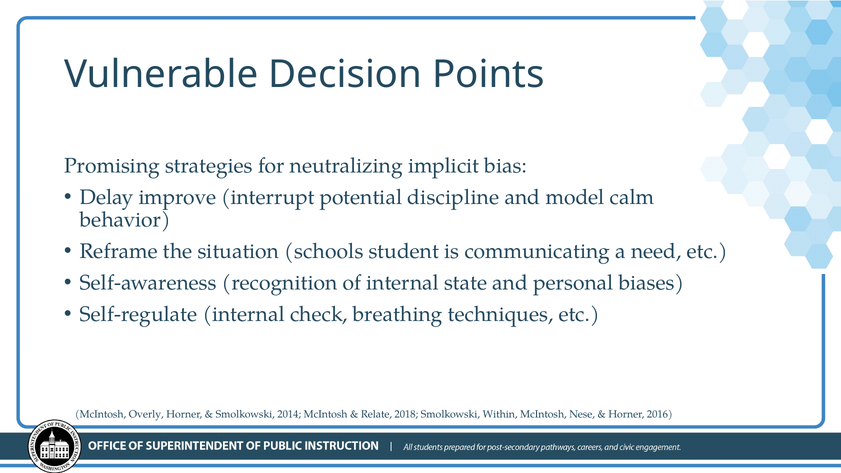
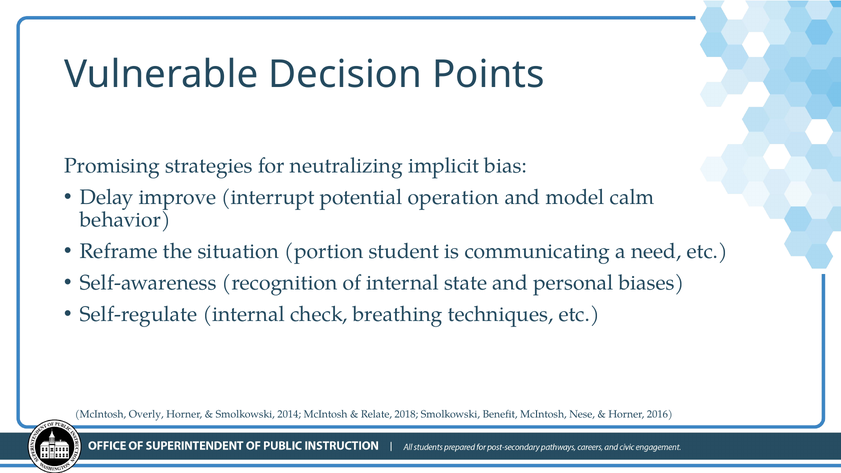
discipline: discipline -> operation
schools: schools -> portion
Within: Within -> Benefit
